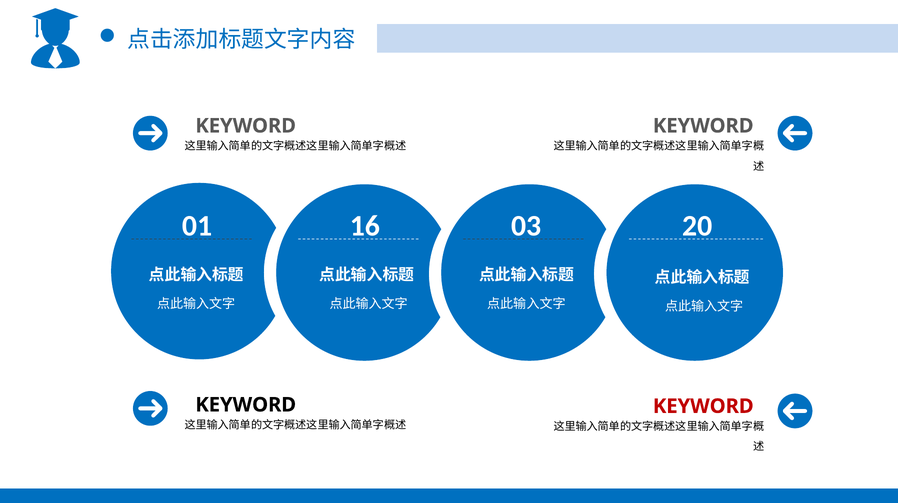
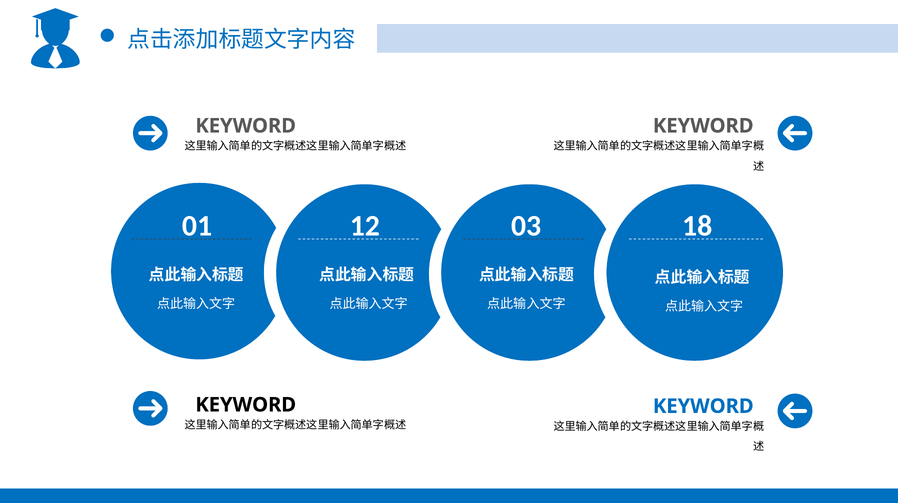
16: 16 -> 12
20: 20 -> 18
KEYWORD at (703, 406) colour: red -> blue
